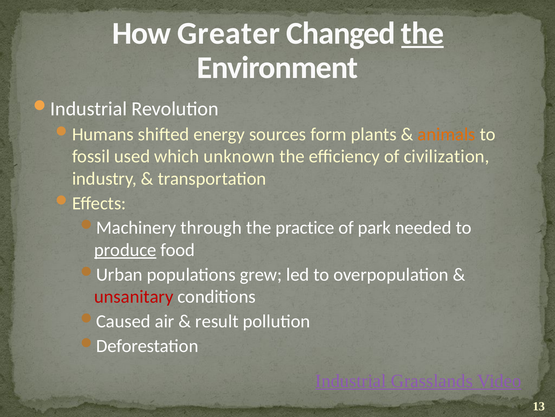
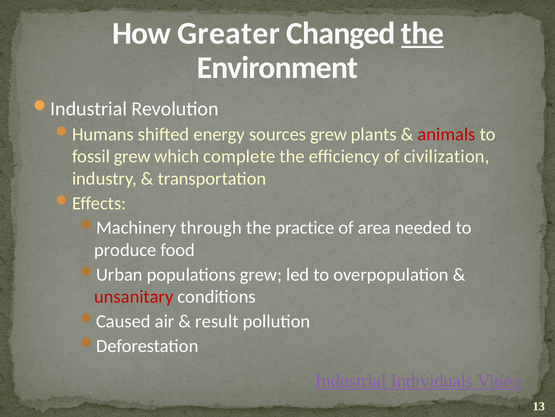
sources form: form -> grew
animals colour: orange -> red
fossil used: used -> grew
unknown: unknown -> complete
park: park -> area
produce underline: present -> none
Grasslands: Grasslands -> Individuals
